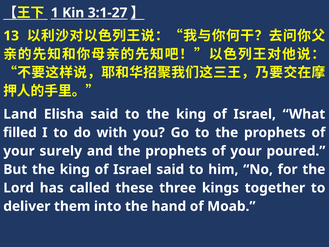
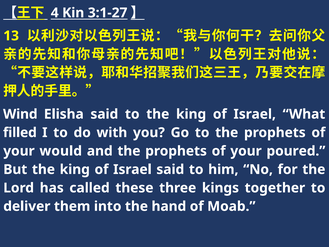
1: 1 -> 4
Land: Land -> Wind
surely: surely -> would
